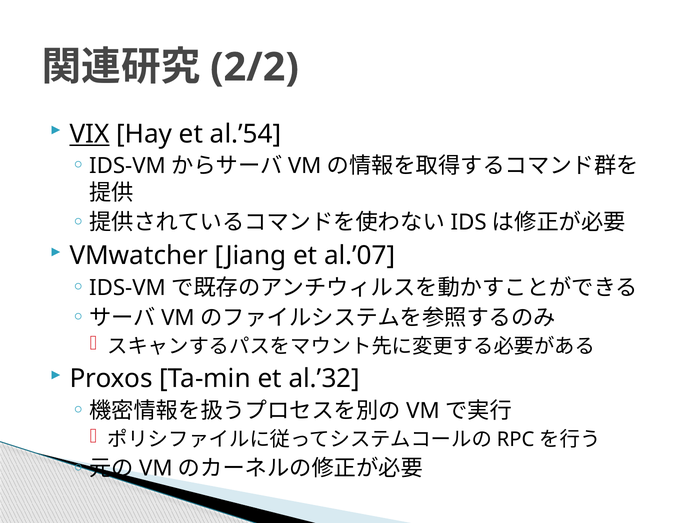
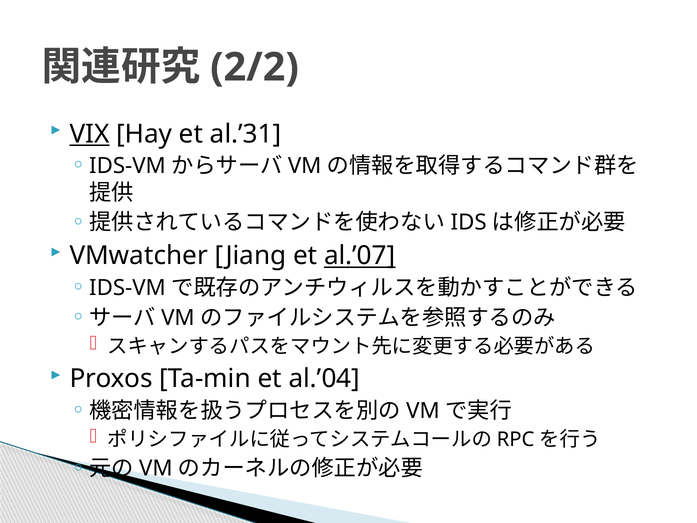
al.’54: al.’54 -> al.’31
al.’07 underline: none -> present
al.’32: al.’32 -> al.’04
